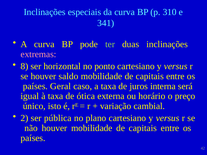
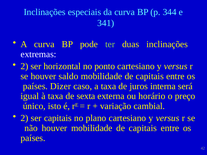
310: 310 -> 344
extremas colour: pink -> white
8 at (24, 66): 8 -> 2
Geral: Geral -> Dizer
ótica: ótica -> sexta
ser pública: pública -> capitais
